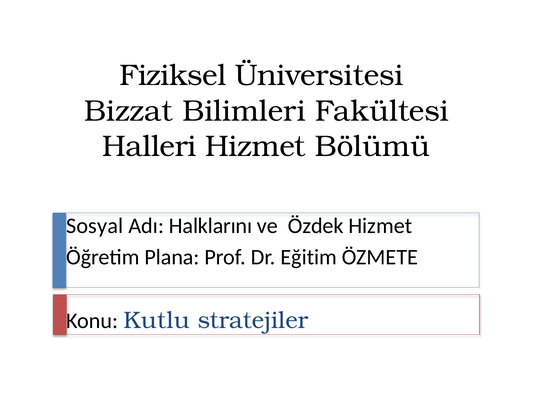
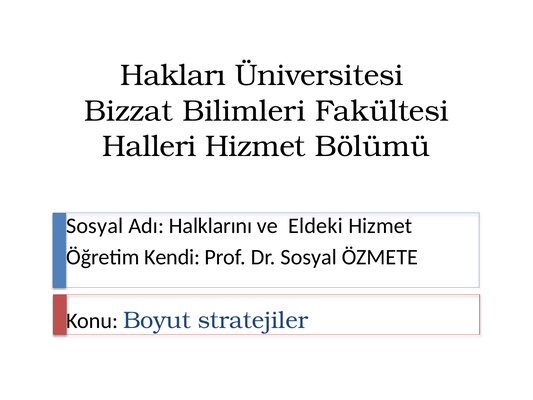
Fiziksel: Fiziksel -> Hakları
Özdek: Özdek -> Eldeki
Plana: Plana -> Kendi
Dr Eğitim: Eğitim -> Sosyal
Kutlu: Kutlu -> Boyut
